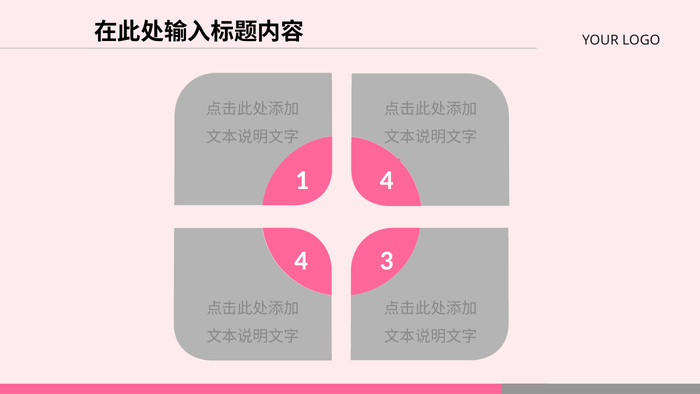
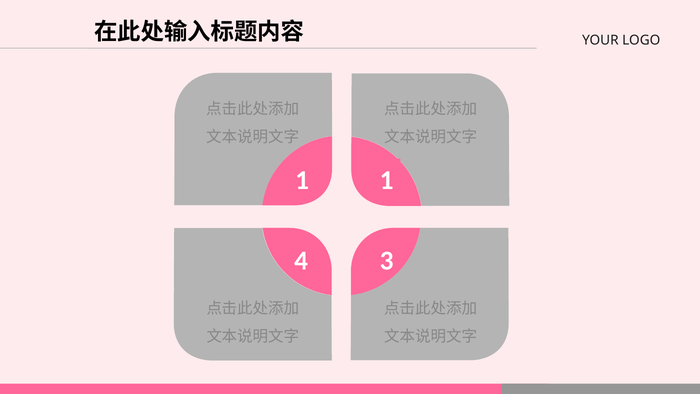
1 4: 4 -> 1
